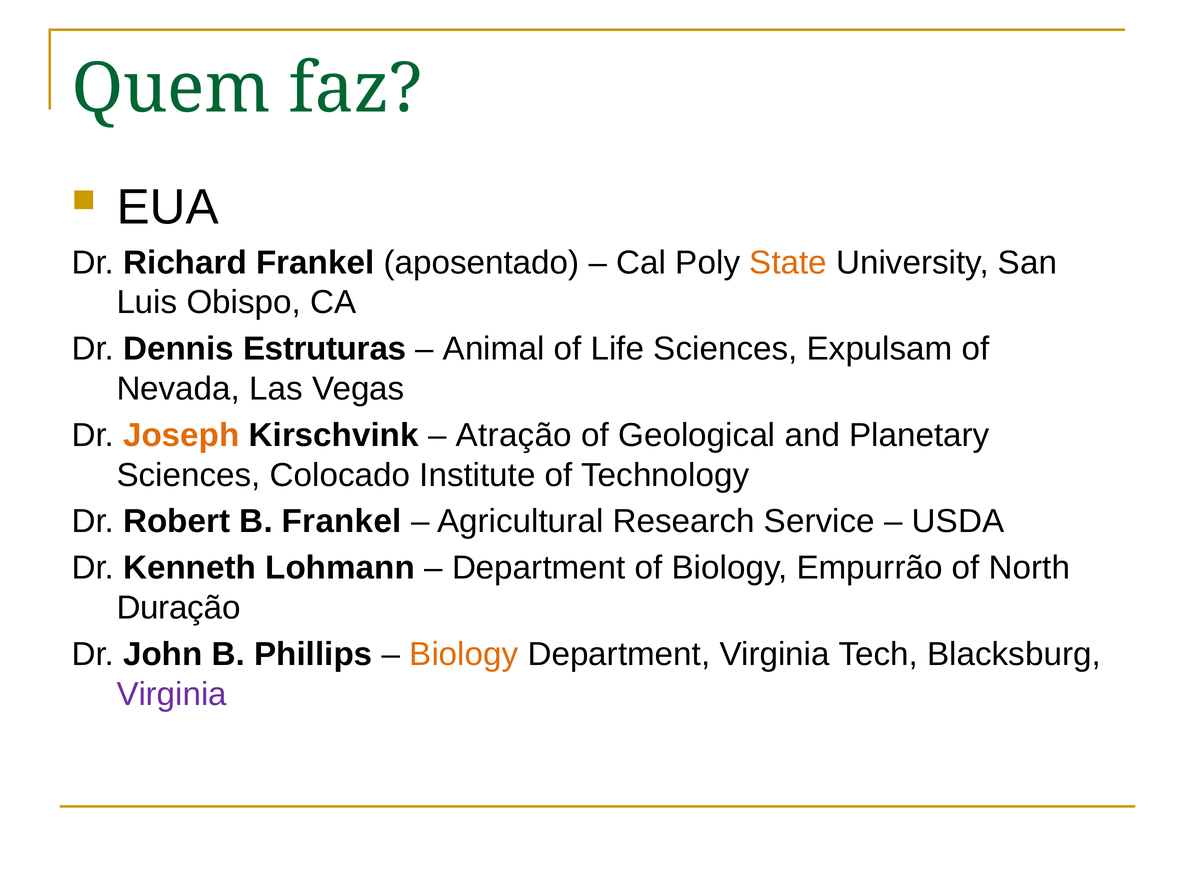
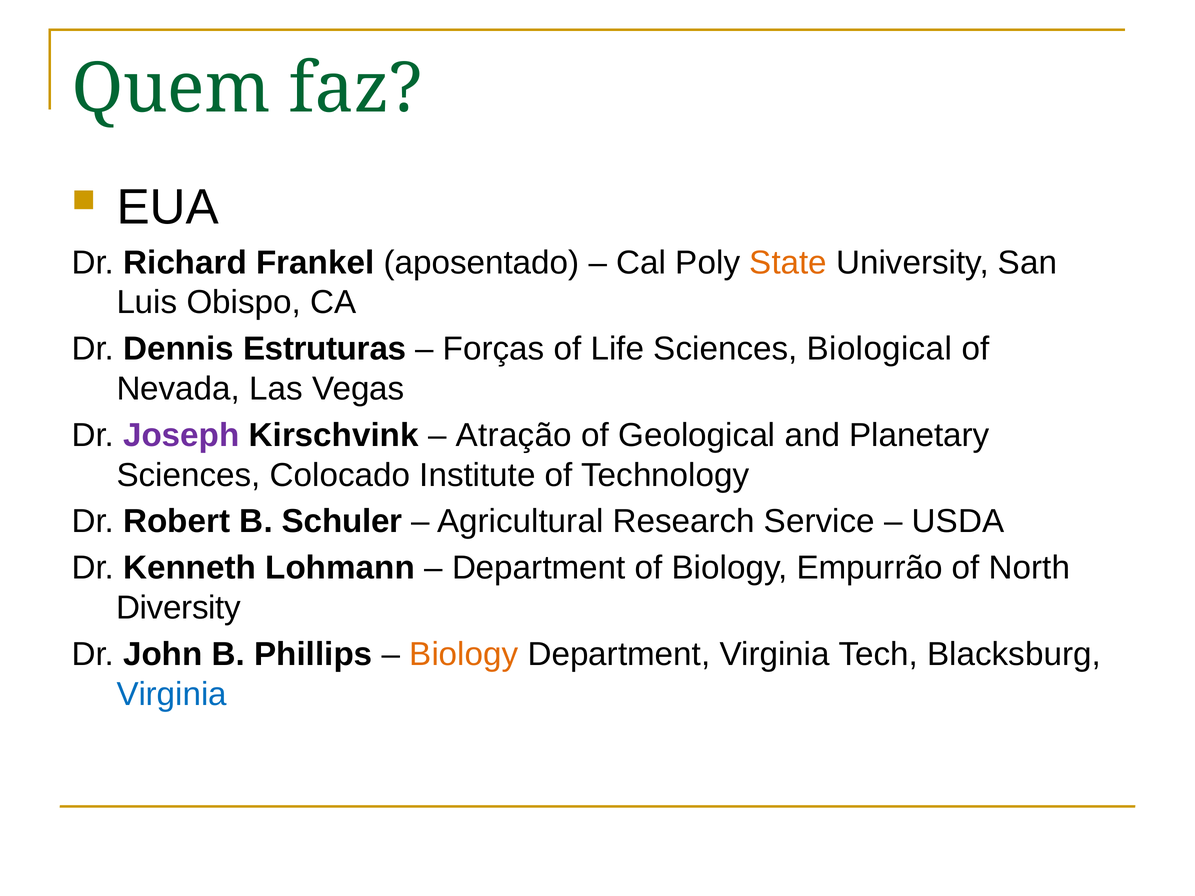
Animal: Animal -> Forças
Expulsam: Expulsam -> Biological
Joseph colour: orange -> purple
B Frankel: Frankel -> Schuler
Duração: Duração -> Diversity
Virginia at (172, 694) colour: purple -> blue
